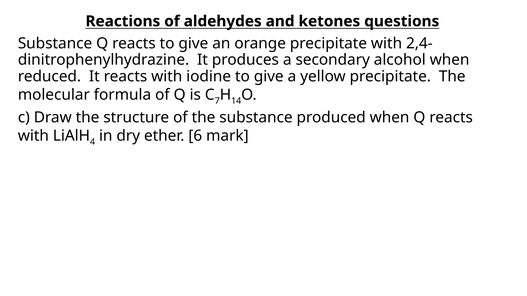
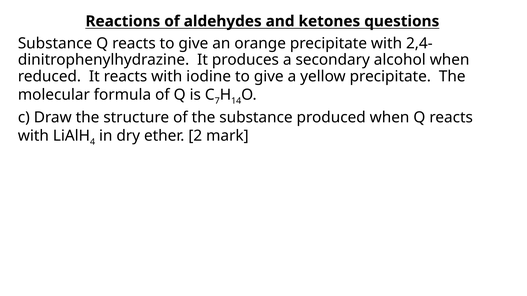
6: 6 -> 2
